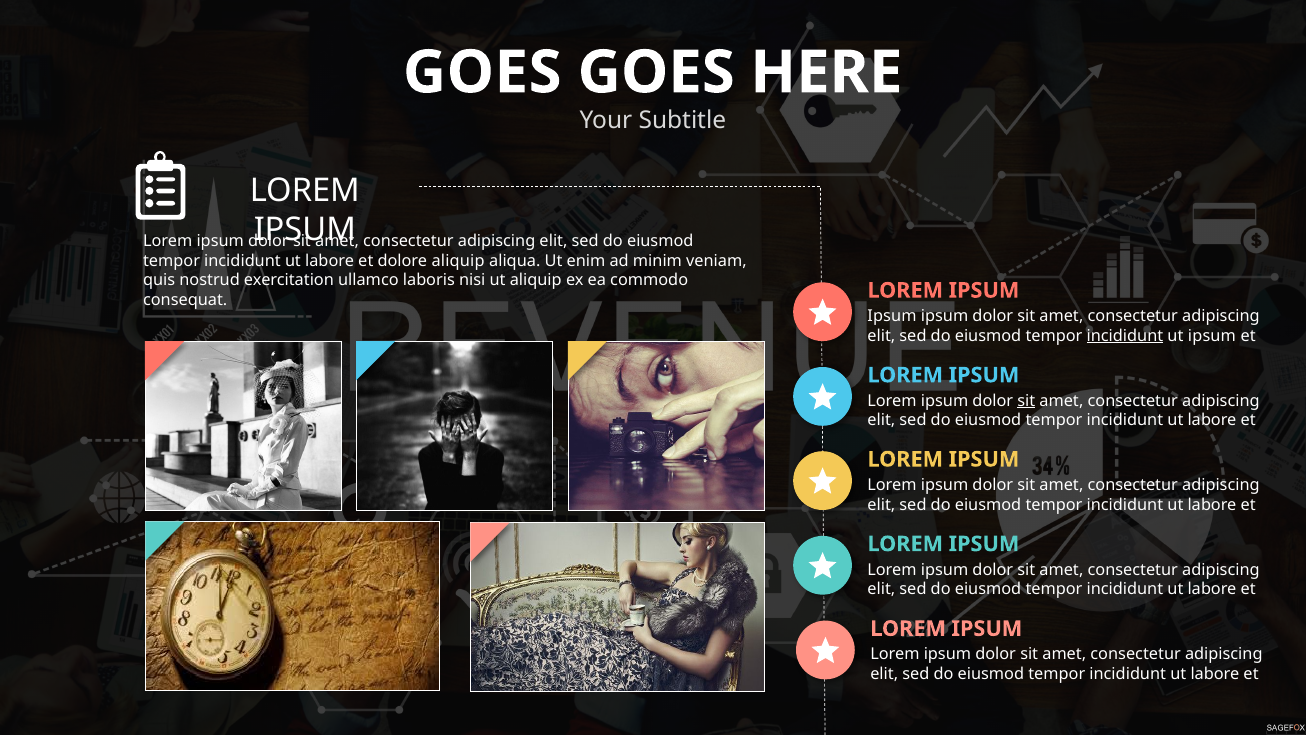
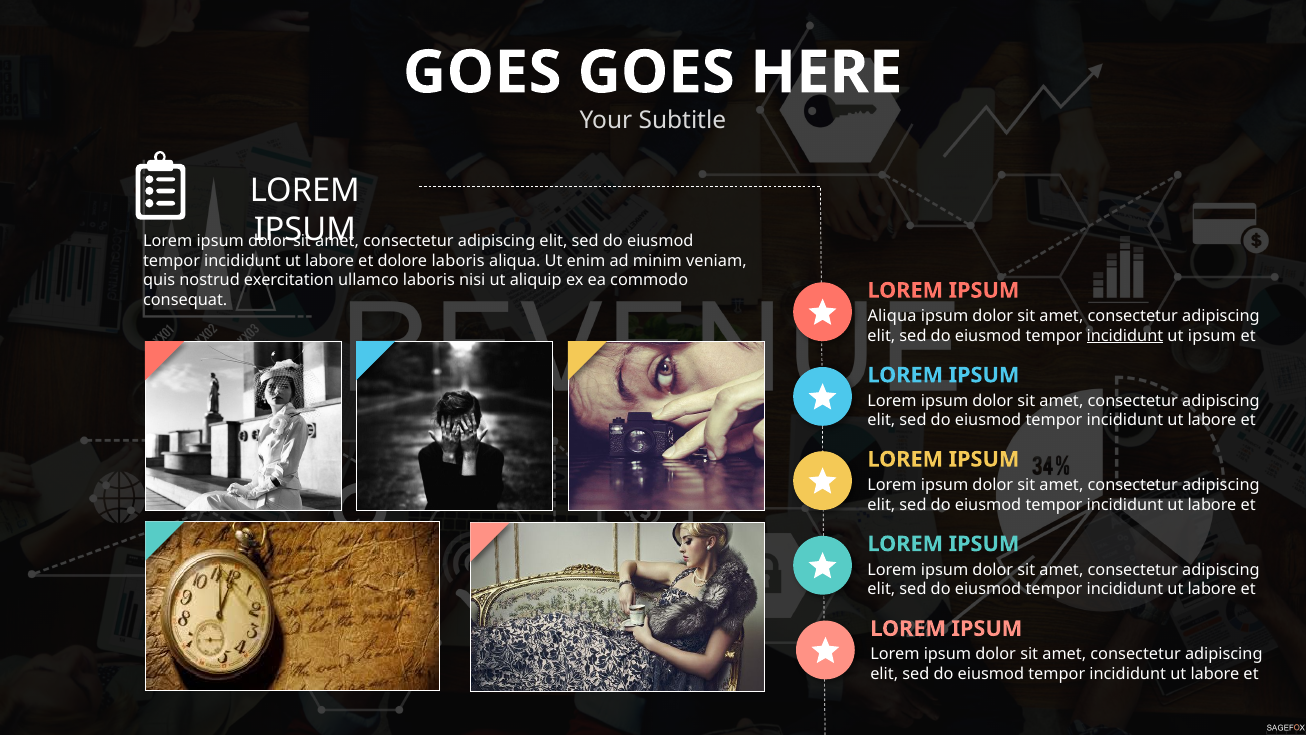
dolore aliquip: aliquip -> laboris
Ipsum at (892, 316): Ipsum -> Aliqua
sit at (1026, 401) underline: present -> none
